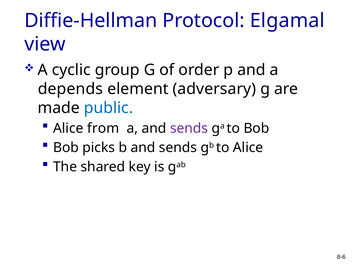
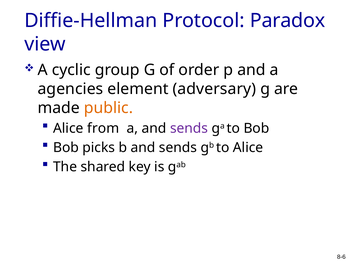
Elgamal: Elgamal -> Paradox
depends: depends -> agencies
public colour: blue -> orange
